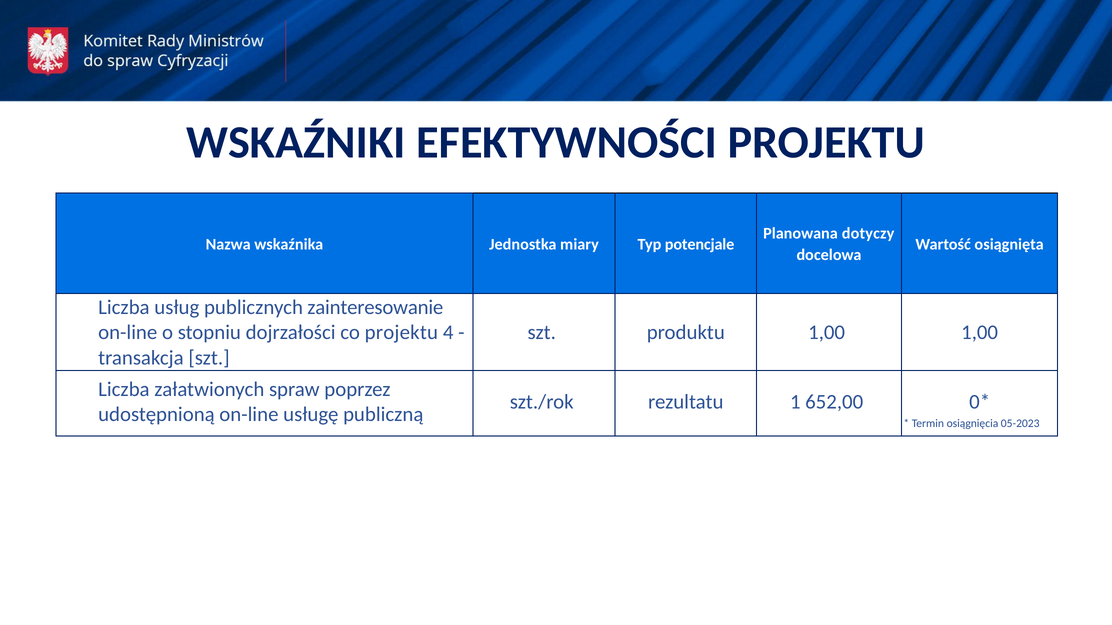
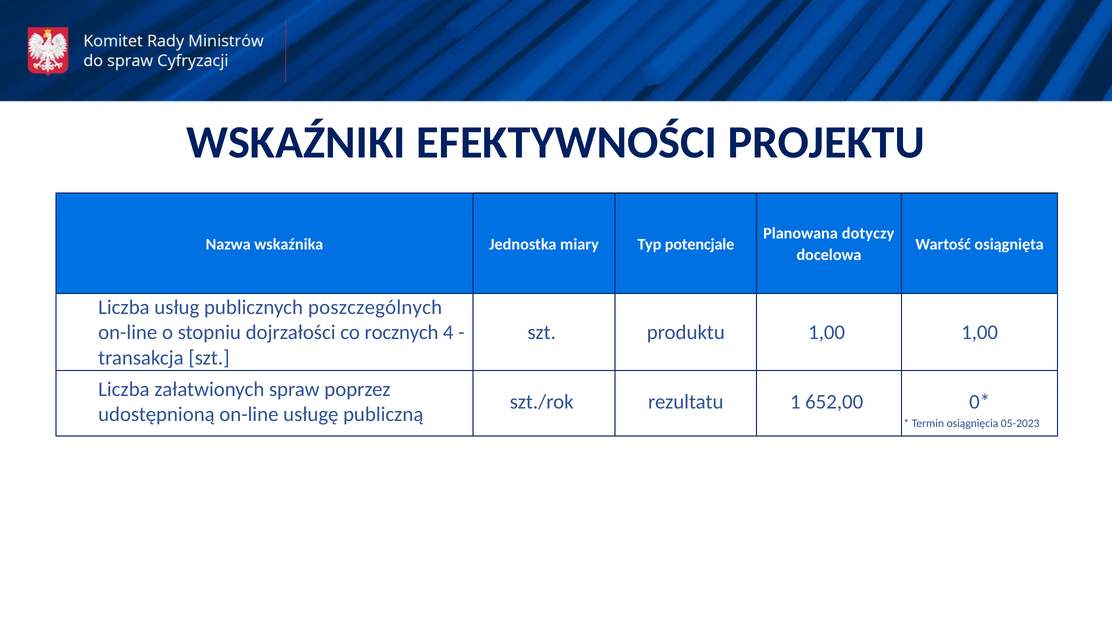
zainteresowanie: zainteresowanie -> poszczególnych
co projektu: projektu -> rocznych
